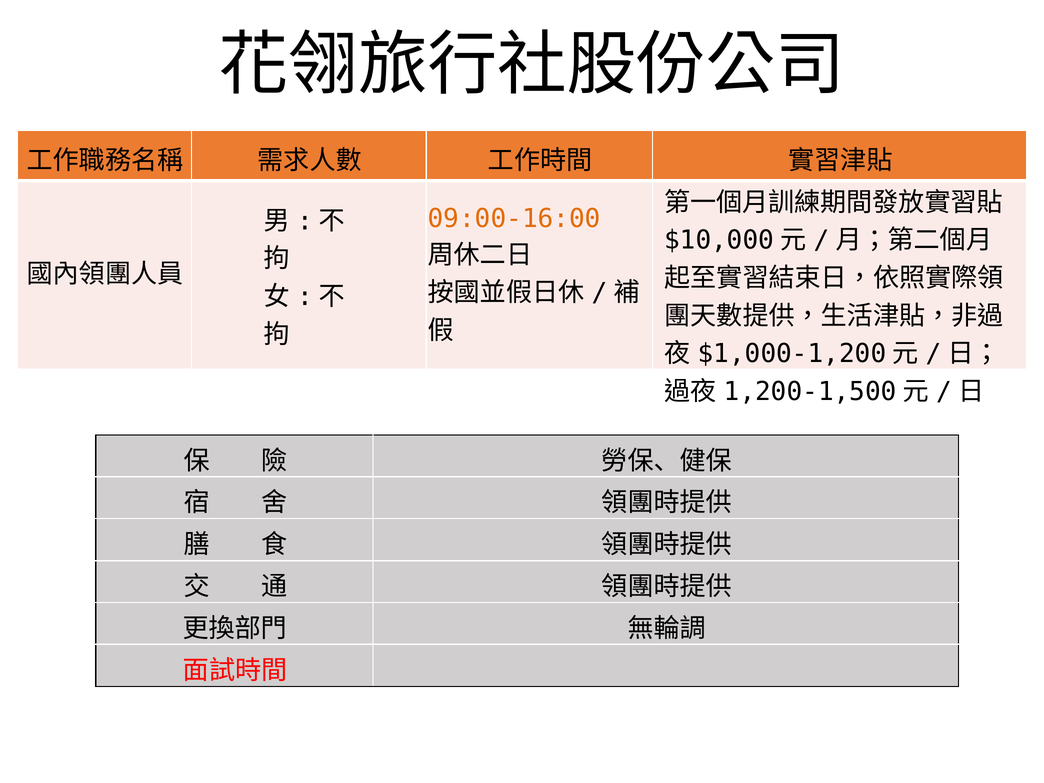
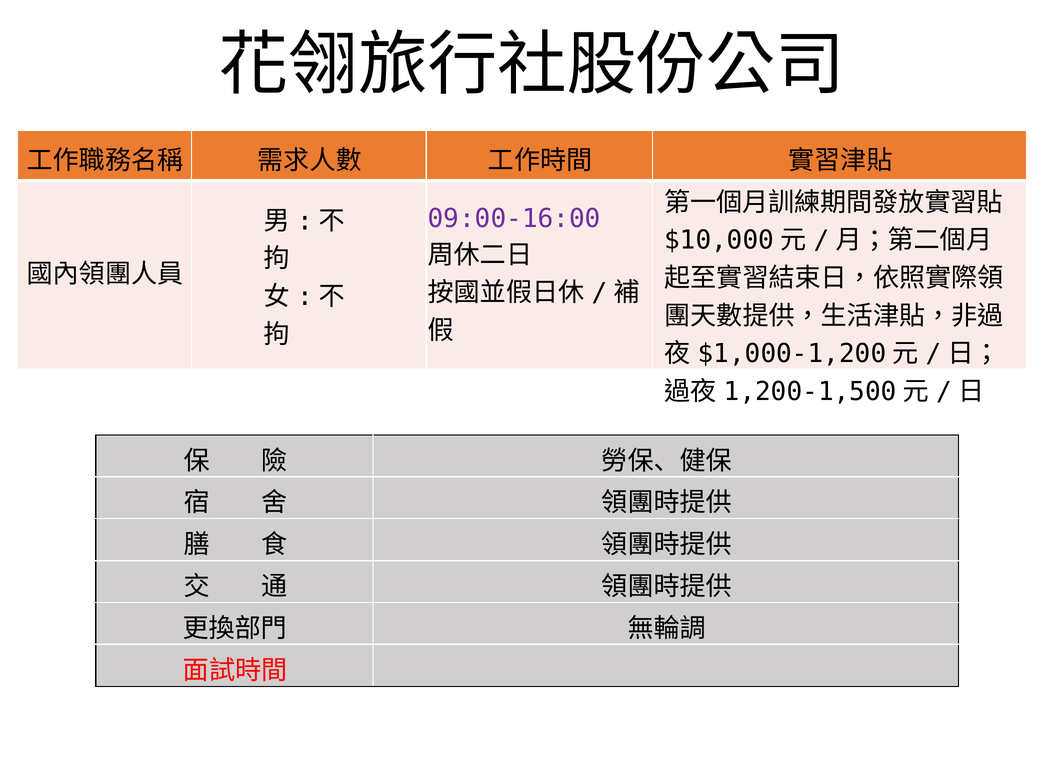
09:00-16:00 colour: orange -> purple
